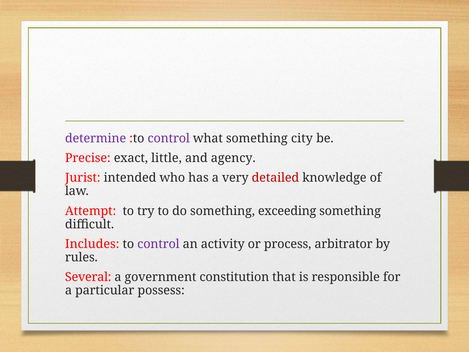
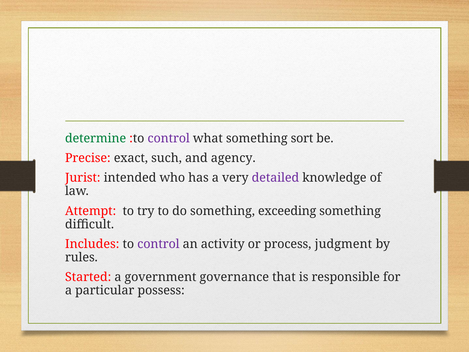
determine colour: purple -> green
city: city -> sort
little: little -> such
detailed colour: red -> purple
arbitrator: arbitrator -> judgment
Several: Several -> Started
constitution: constitution -> governance
